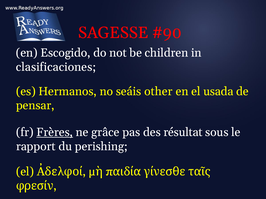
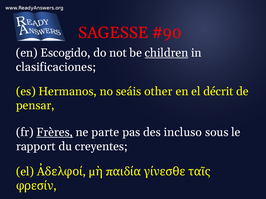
children underline: none -> present
usada: usada -> décrit
grâce: grâce -> parte
résultat: résultat -> incluso
perishing: perishing -> creyentes
